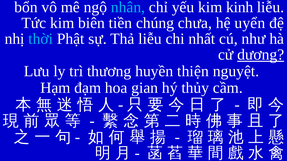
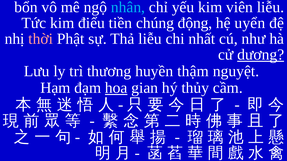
kinh: kinh -> viên
biên: biên -> điểu
chưa: chưa -> động
thời colour: light blue -> pink
thiện: thiện -> thậm
hoa underline: none -> present
